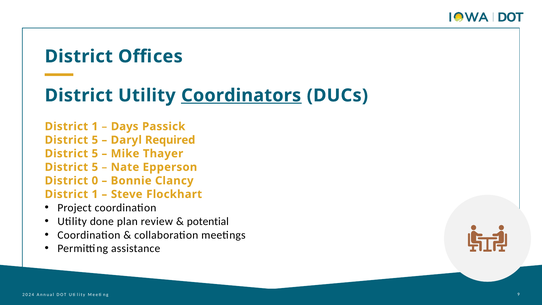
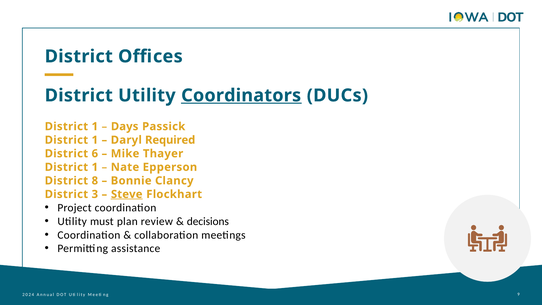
5 at (95, 140): 5 -> 1
5 at (95, 154): 5 -> 6
5 at (95, 167): 5 -> 1
0: 0 -> 8
1 at (95, 194): 1 -> 3
Steve underline: none -> present
done: done -> must
potential: potential -> decisions
